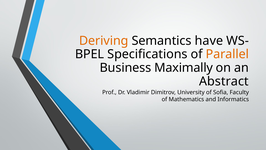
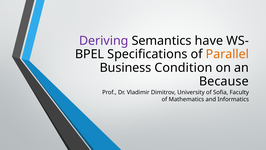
Deriving colour: orange -> purple
Maximally: Maximally -> Condition
Abstract: Abstract -> Because
